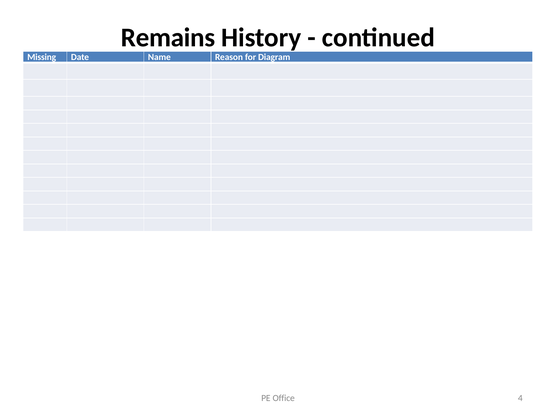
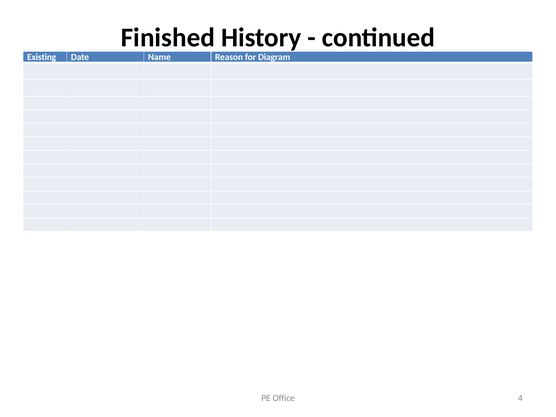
Remains: Remains -> Finished
Missing: Missing -> Existing
